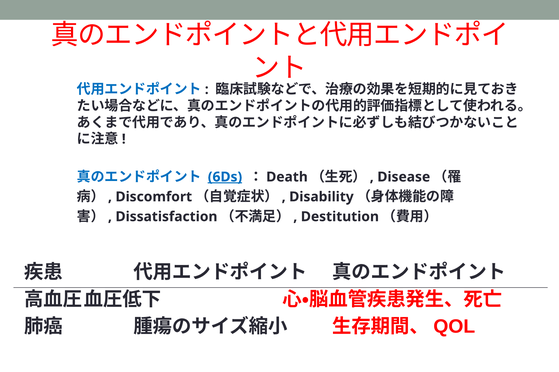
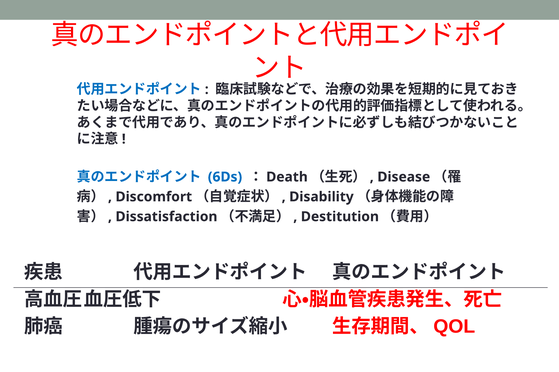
6Ds underline: present -> none
